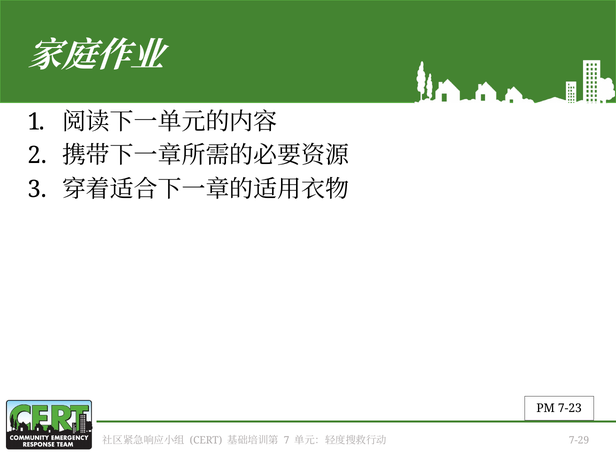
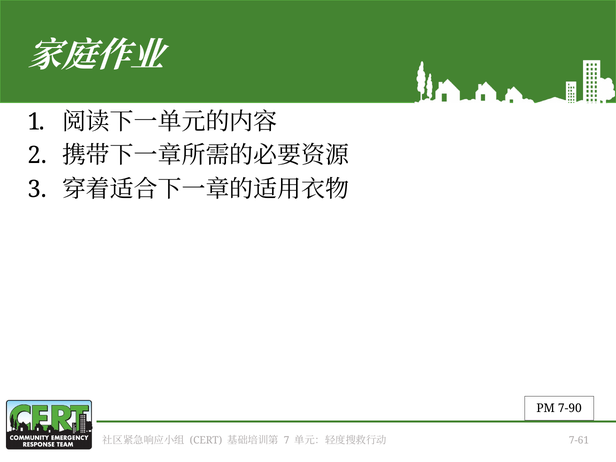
7-23: 7-23 -> 7-90
7-29: 7-29 -> 7-61
